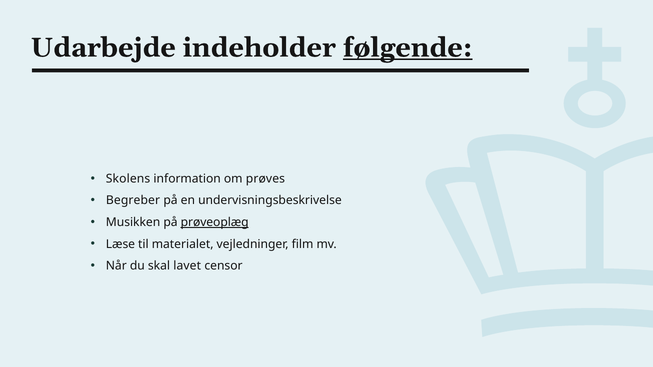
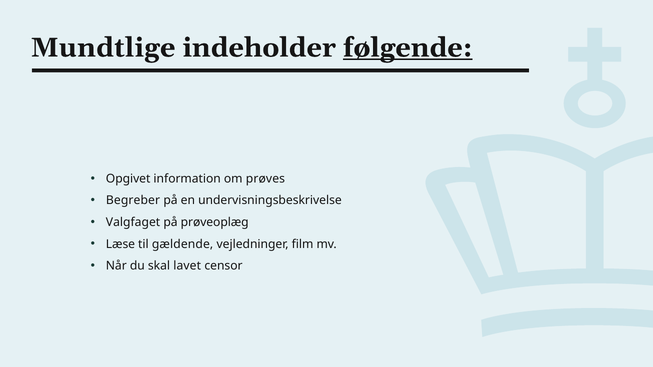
Udarbejde: Udarbejde -> Mundtlige
Skolens: Skolens -> Opgivet
Musikken: Musikken -> Valgfaget
prøveoplæg underline: present -> none
materialet: materialet -> gældende
